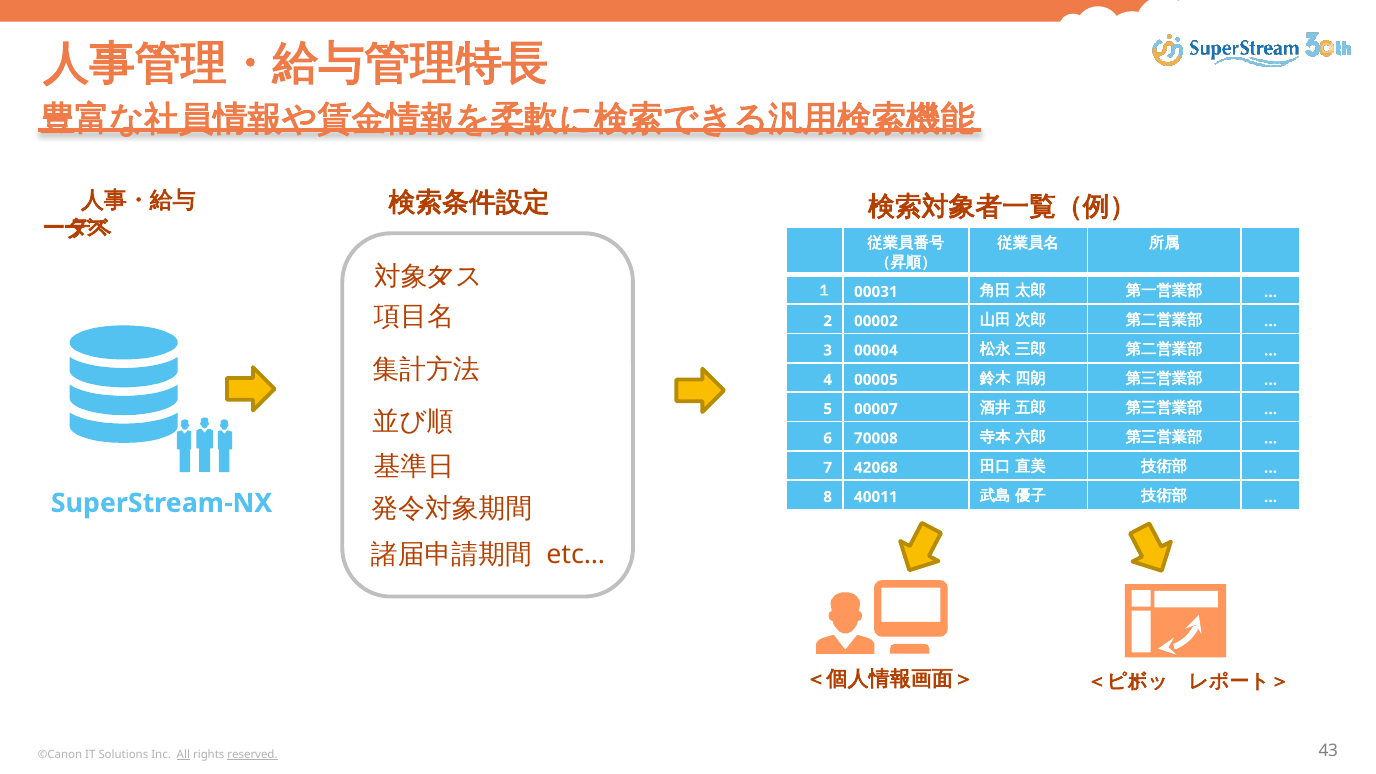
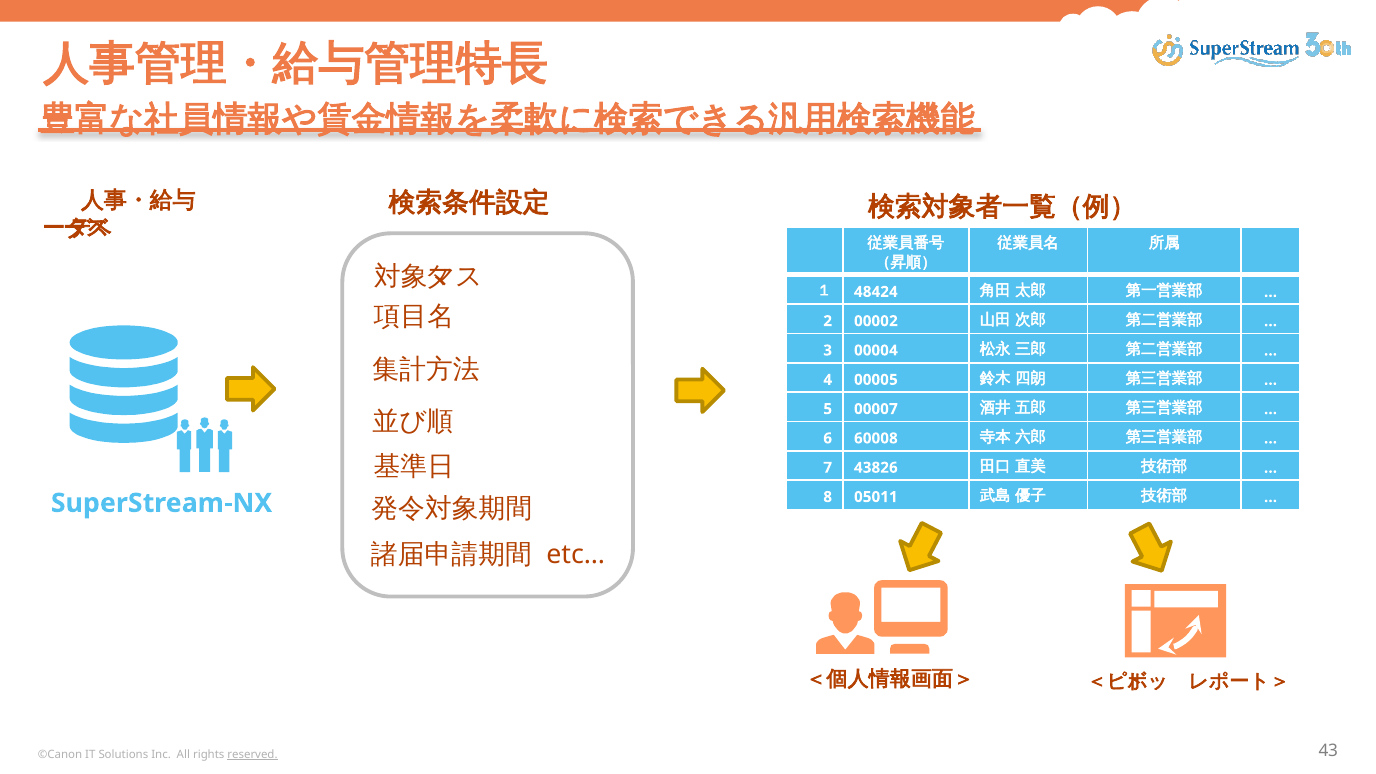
00031: 00031 -> 48424
70008: 70008 -> 60008
42068: 42068 -> 43826
40011: 40011 -> 05011
All underline: present -> none
